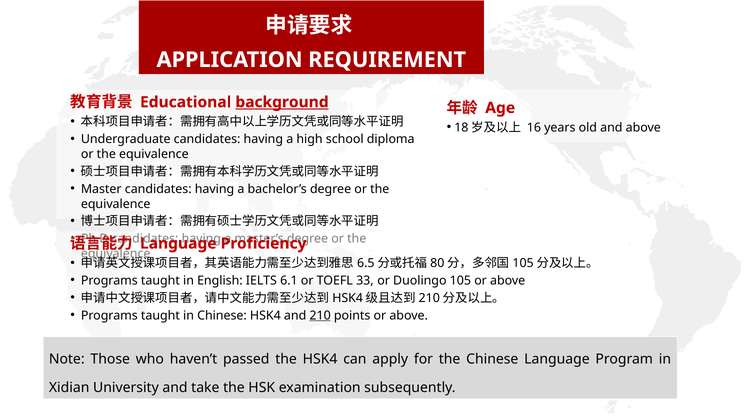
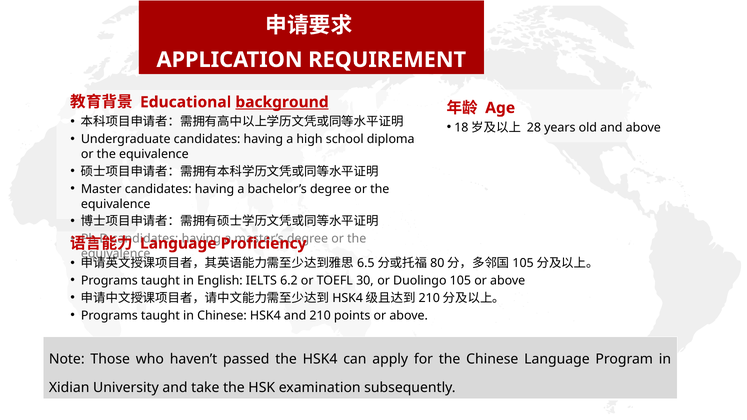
16: 16 -> 28
6.1: 6.1 -> 6.2
33: 33 -> 30
210 underline: present -> none
